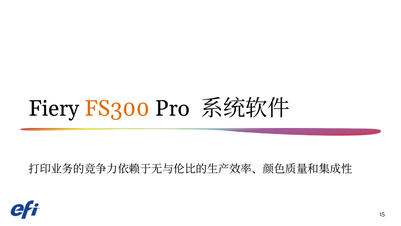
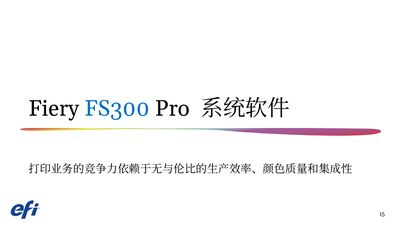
FS300 colour: orange -> blue
